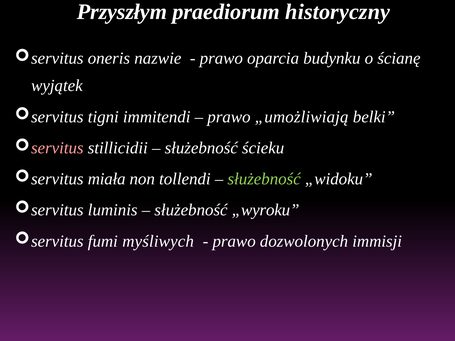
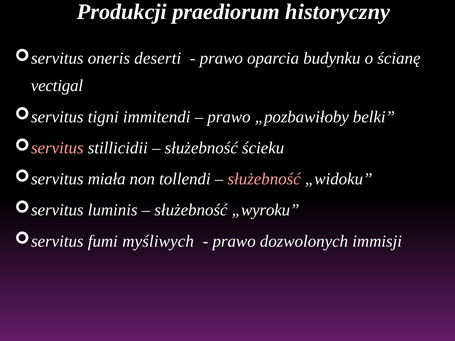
Przyszłym: Przyszłym -> Produkcji
nazwie: nazwie -> deserti
wyjątek: wyjątek -> vectigal
„umożliwiają: „umożliwiają -> „pozbawiłoby
służebność at (264, 179) colour: light green -> pink
